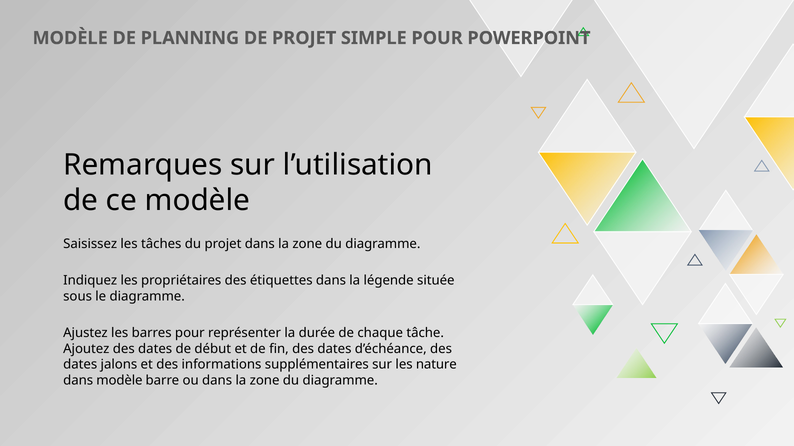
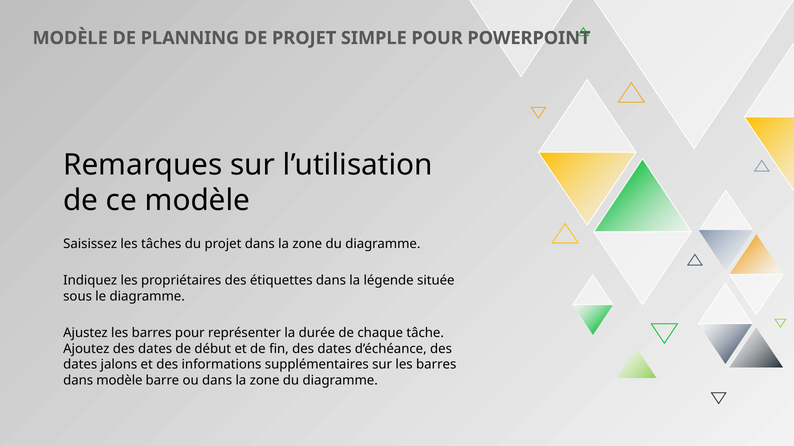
sur les nature: nature -> barres
